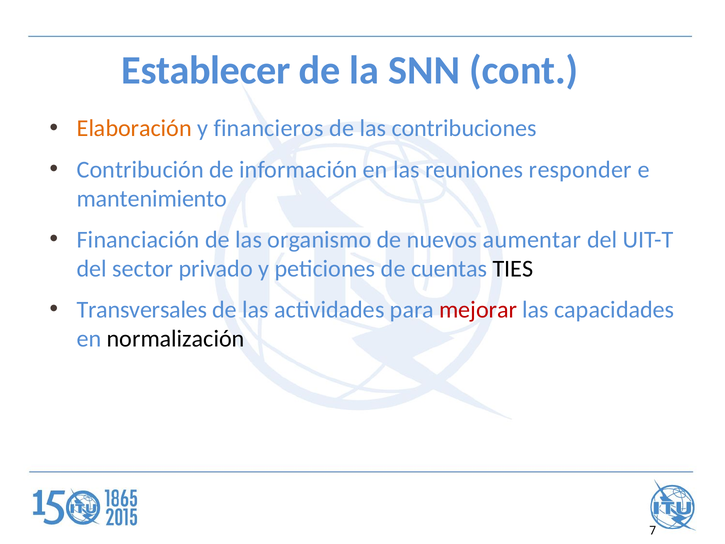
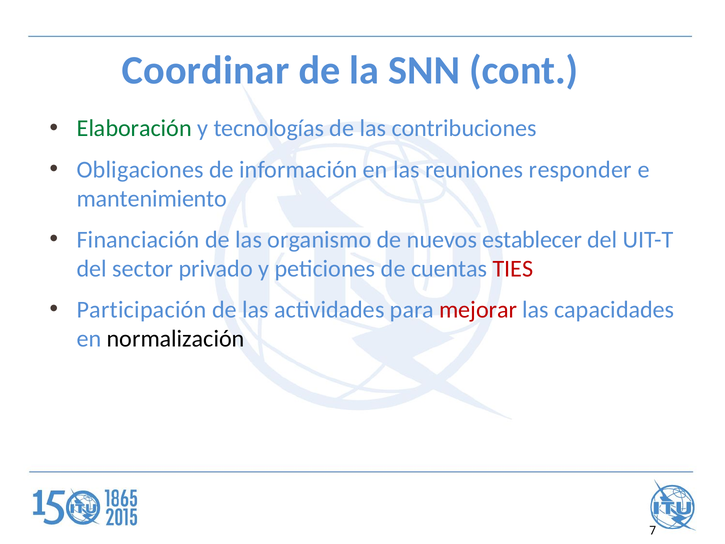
Establecer: Establecer -> Coordinar
Elaboración colour: orange -> green
financieros: financieros -> tecnologías
Contribución: Contribución -> Obligaciones
aumentar: aumentar -> establecer
TIES colour: black -> red
Transversales: Transversales -> Participación
